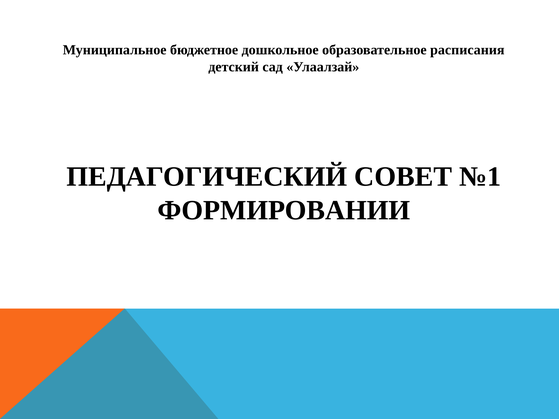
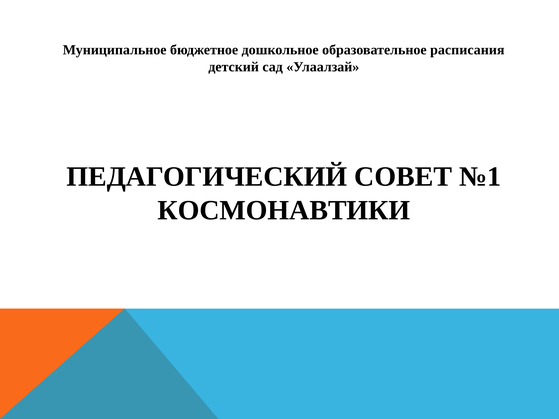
ФОРМИРОВАНИИ: ФОРМИРОВАНИИ -> КОСМОНАВТИКИ
